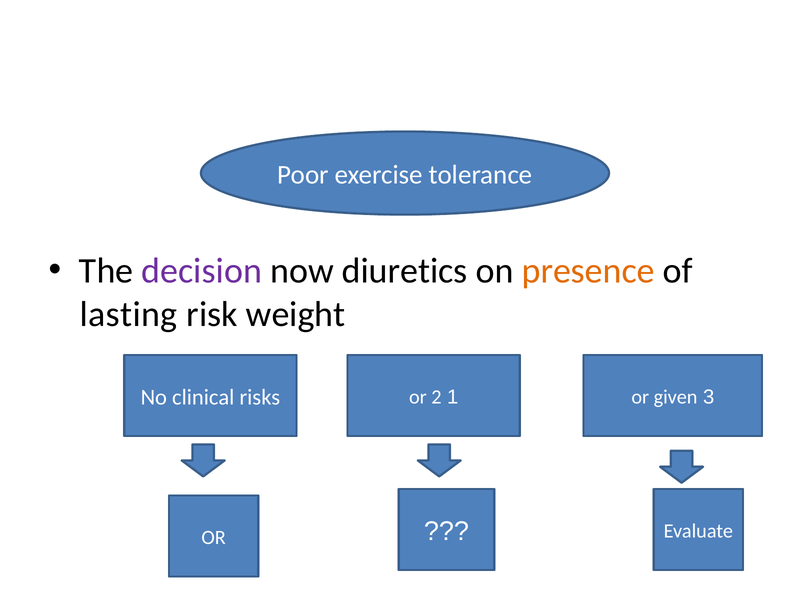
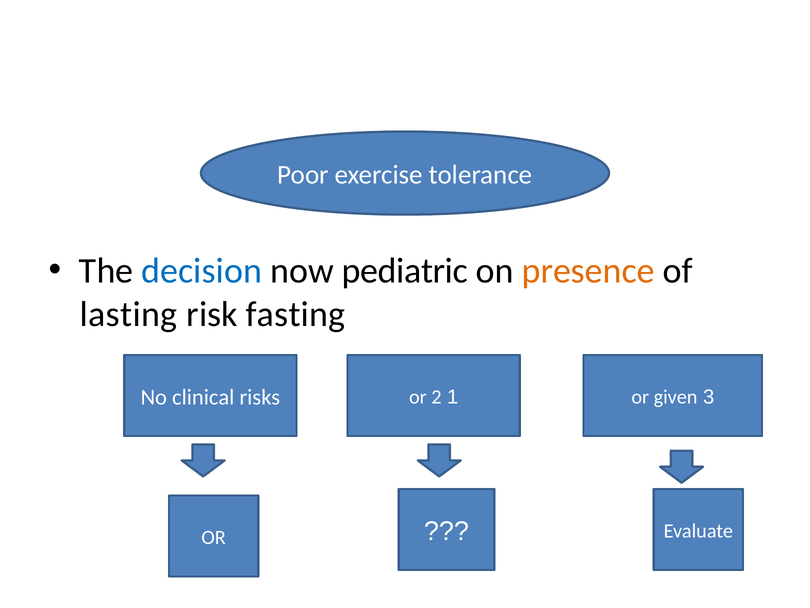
decision colour: purple -> blue
diuretics: diuretics -> pediatric
weight: weight -> fasting
